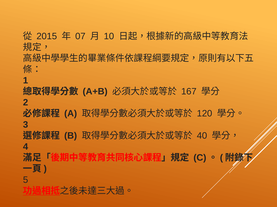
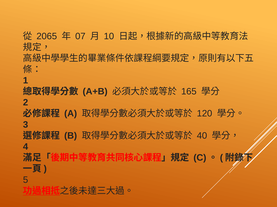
2015: 2015 -> 2065
167: 167 -> 165
